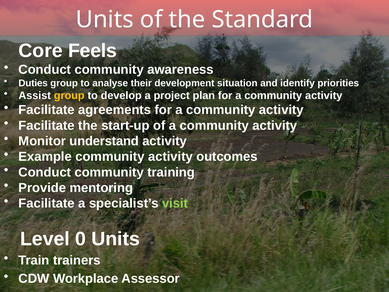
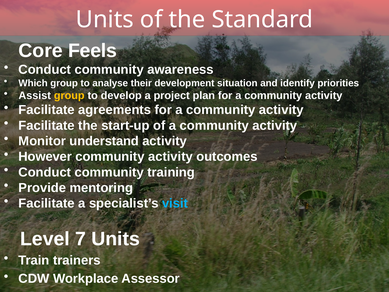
Duties: Duties -> Which
Example: Example -> However
visit colour: light green -> light blue
0: 0 -> 7
